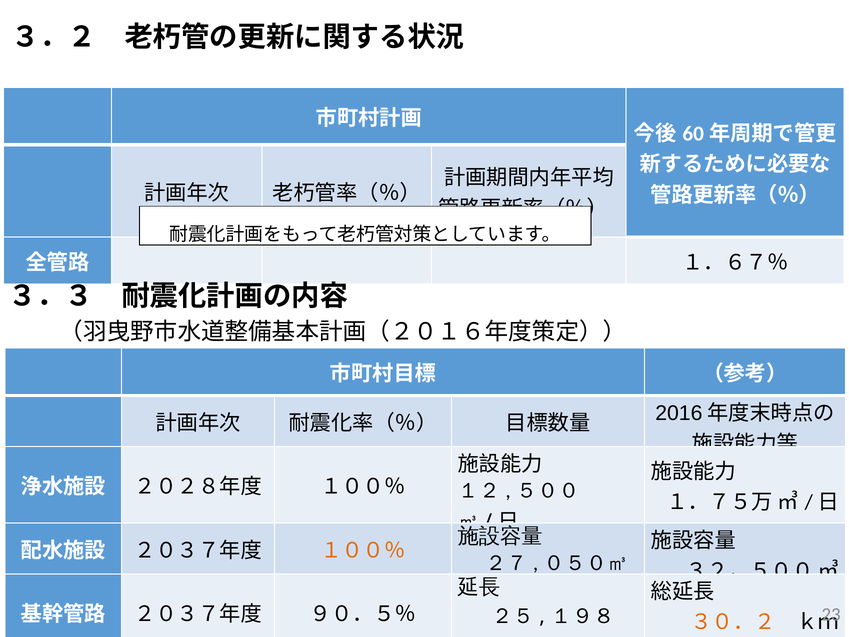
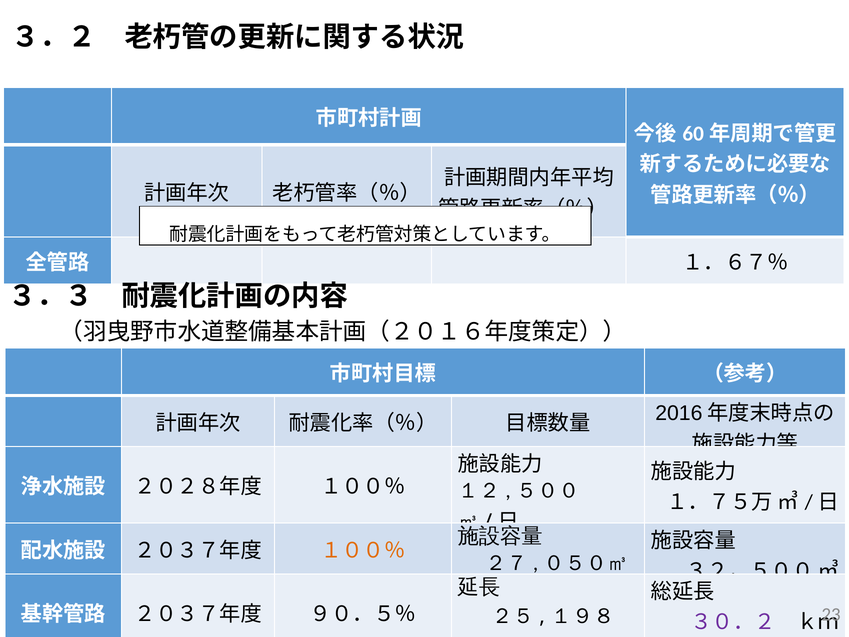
３０．２ colour: orange -> purple
